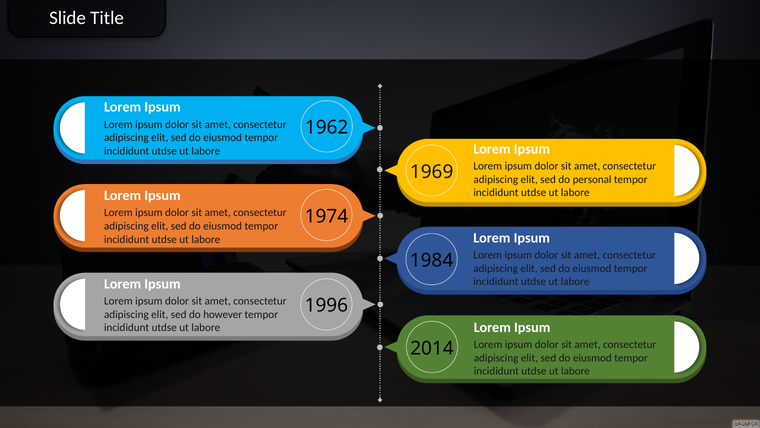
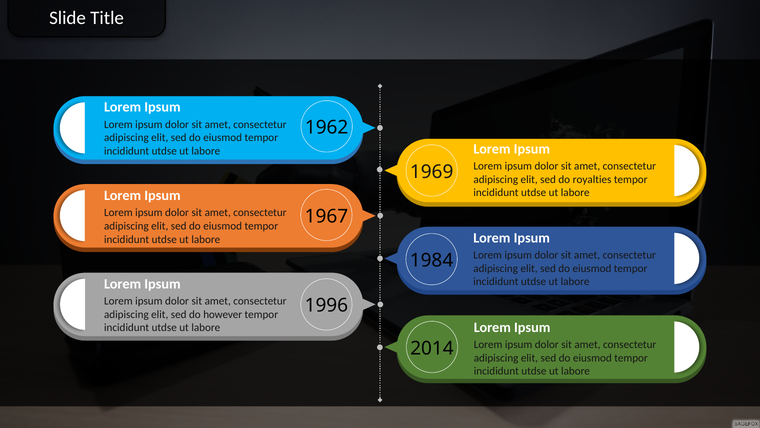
personal: personal -> royalties
1974: 1974 -> 1967
